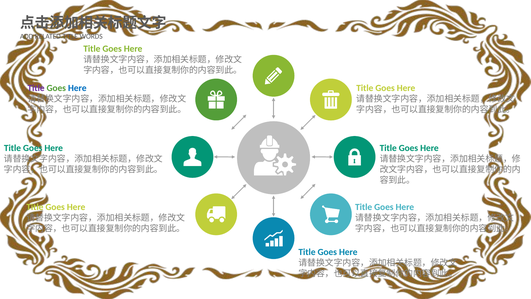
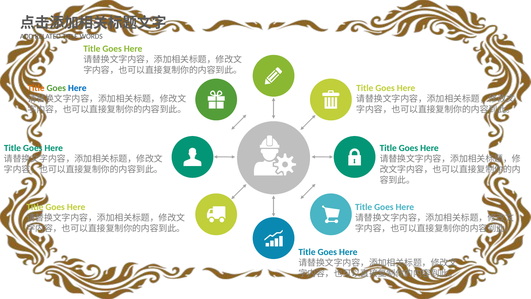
Title at (36, 88) colour: purple -> orange
